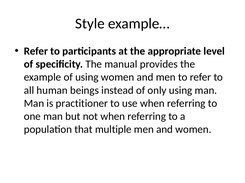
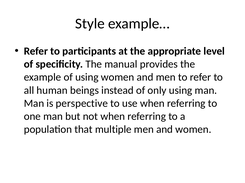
practitioner: practitioner -> perspective
